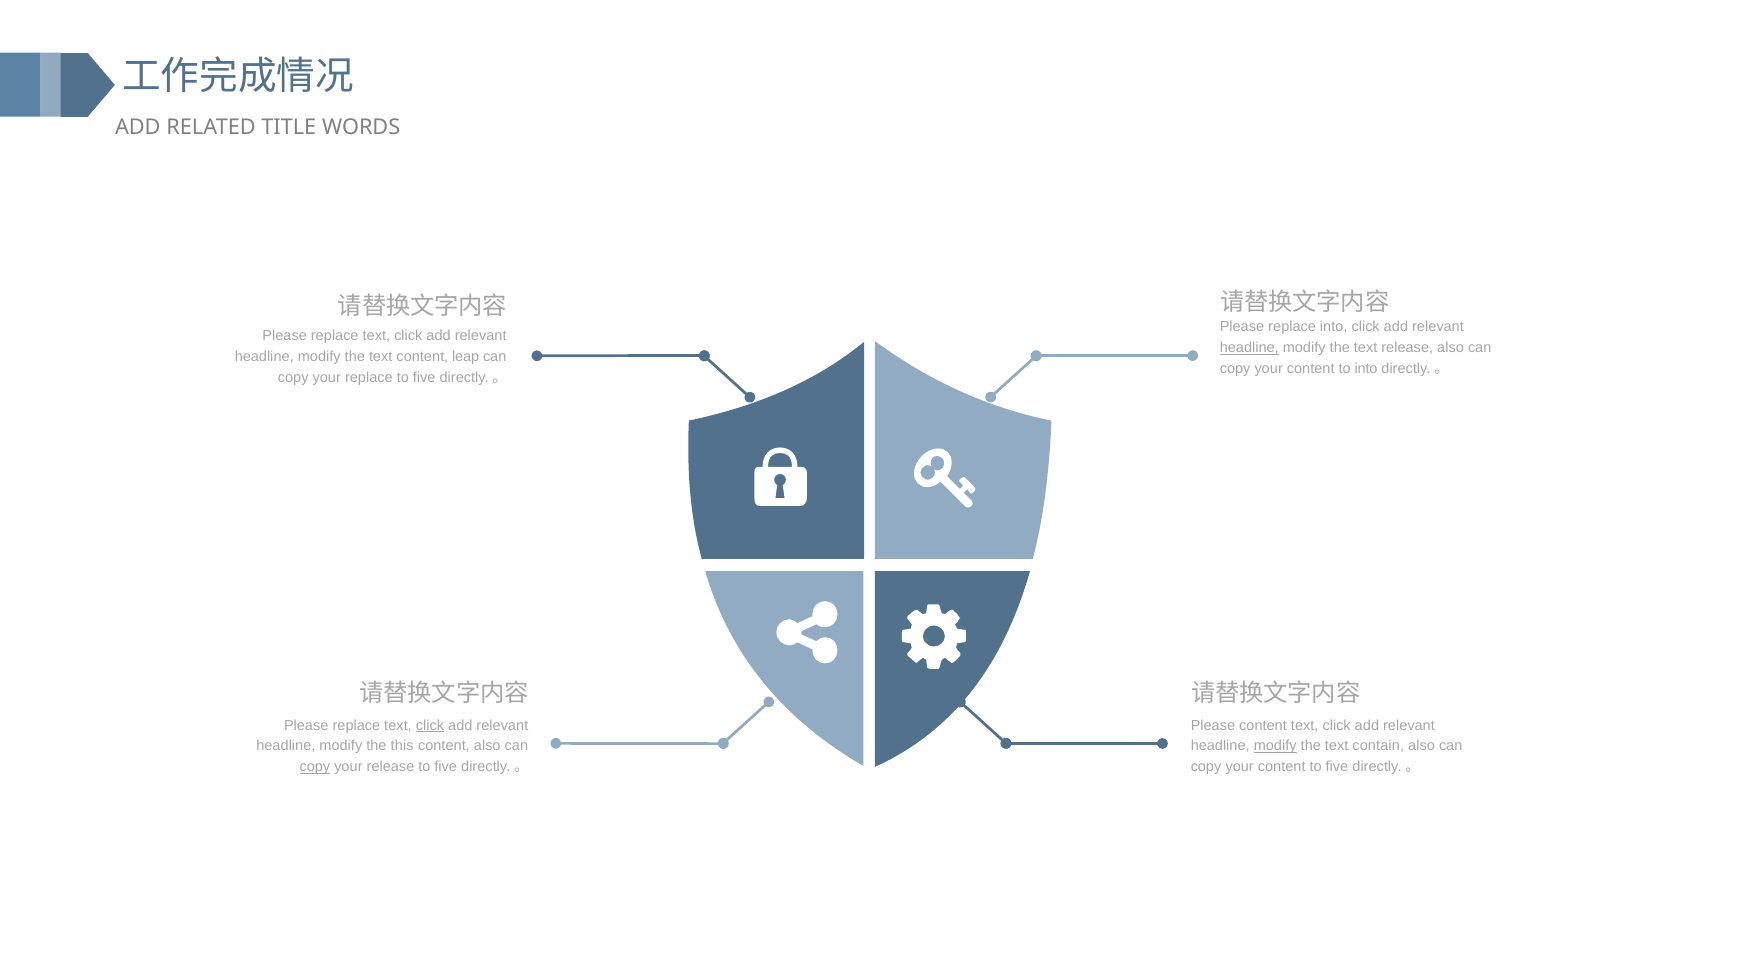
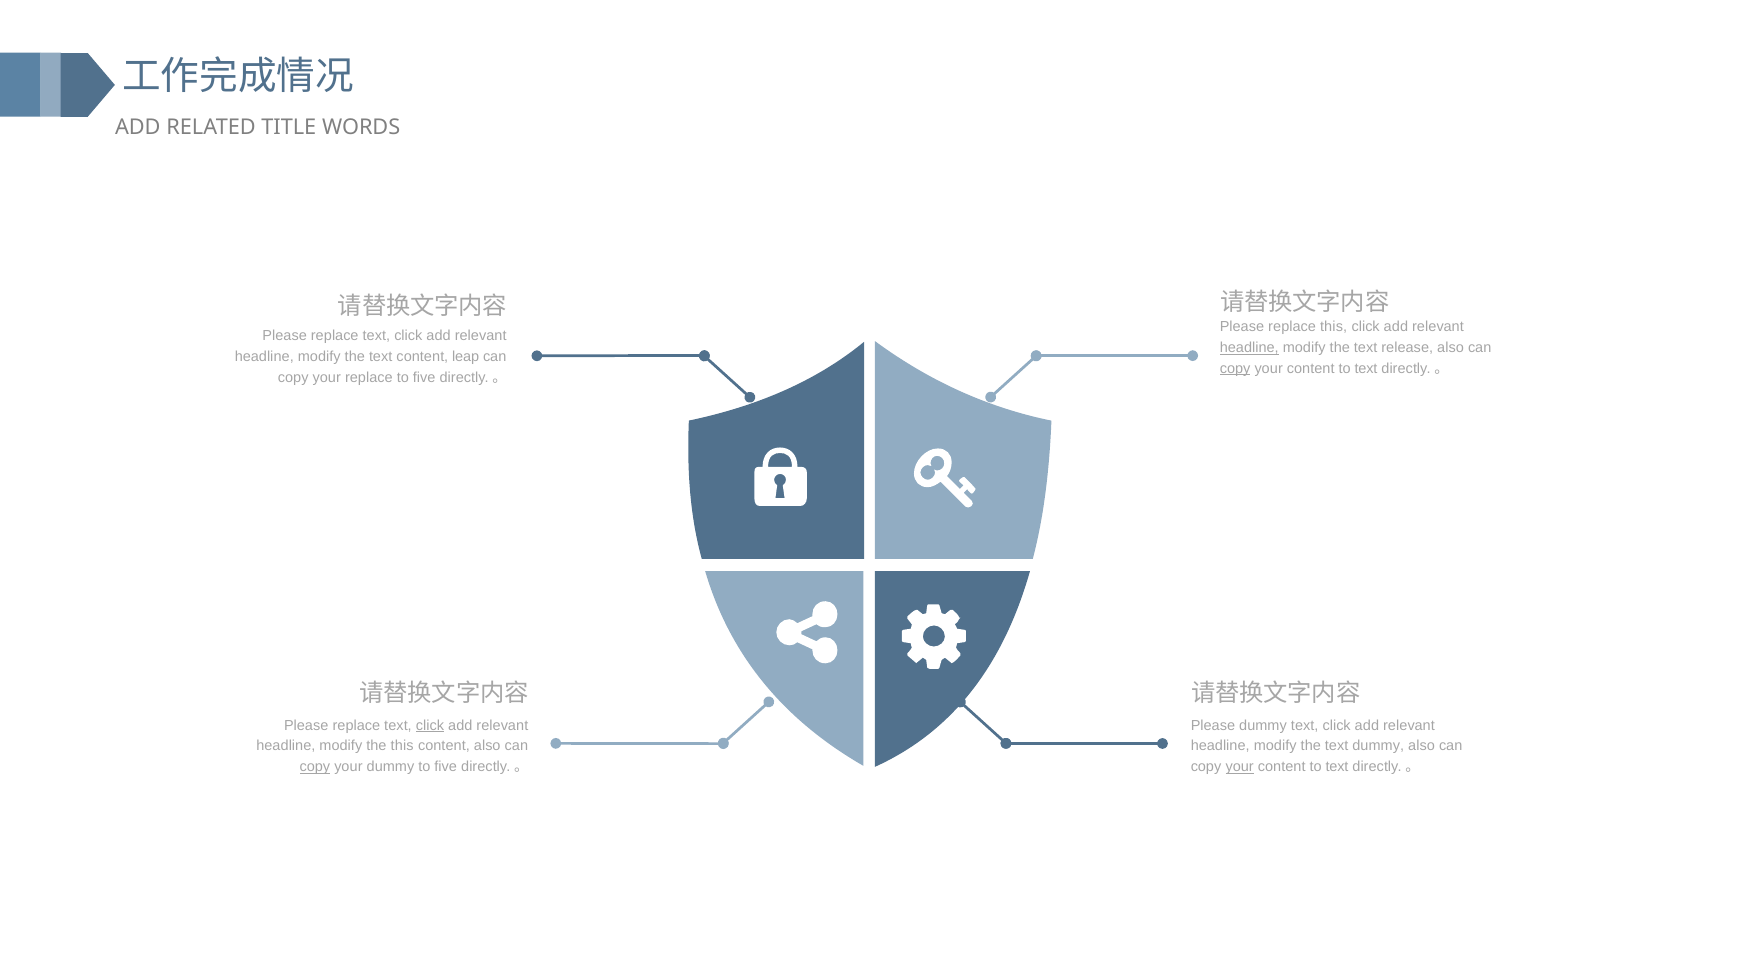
replace into: into -> this
copy at (1235, 369) underline: none -> present
into at (1366, 369): into -> text
Please content: content -> dummy
modify at (1275, 746) underline: present -> none
text contain: contain -> dummy
your release: release -> dummy
your at (1240, 767) underline: none -> present
five at (1337, 767): five -> text
